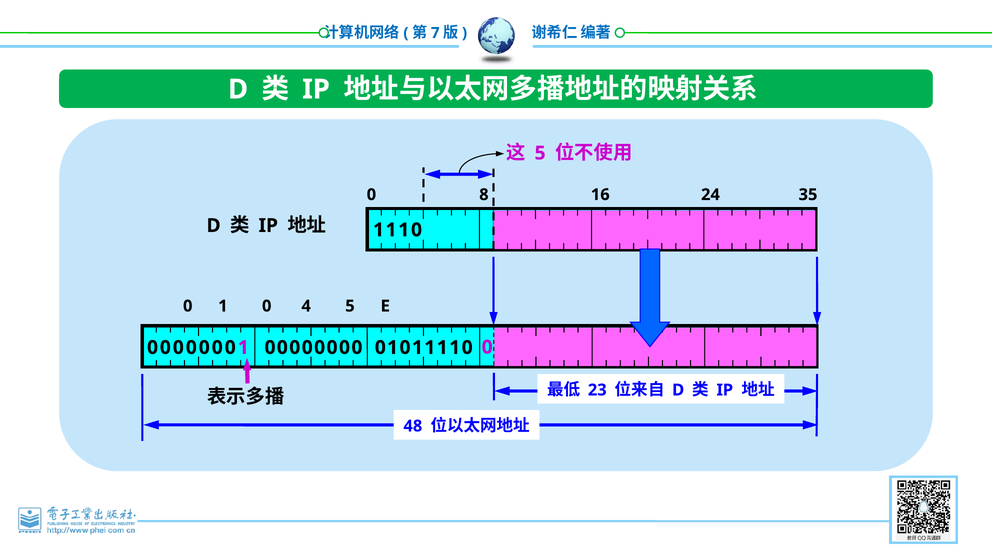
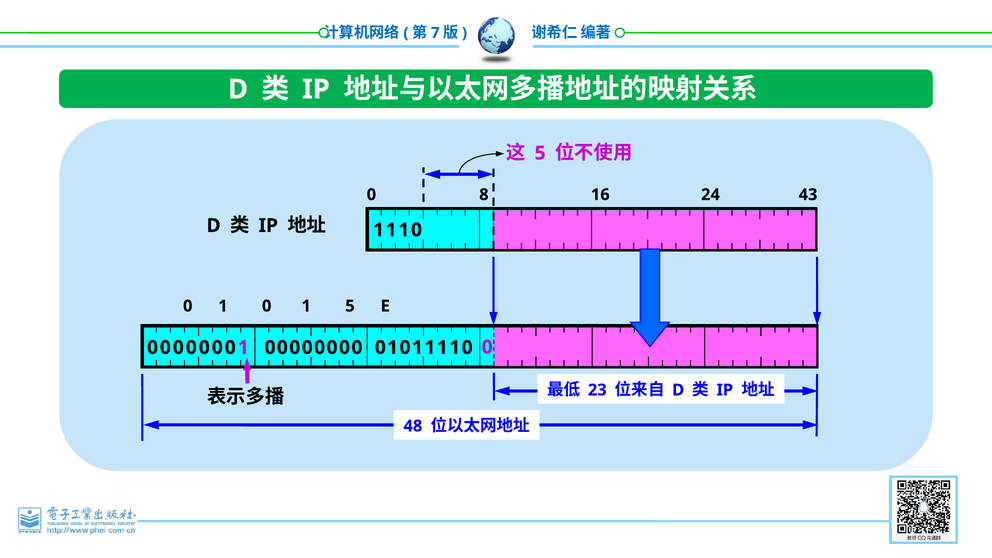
35: 35 -> 43
1 0 4: 4 -> 1
